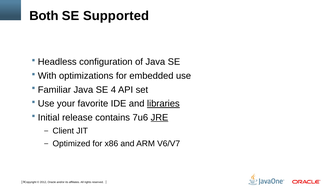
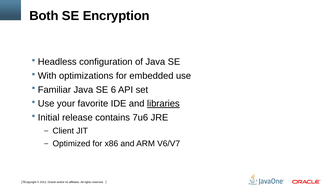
Supported: Supported -> Encryption
4: 4 -> 6
JRE underline: present -> none
